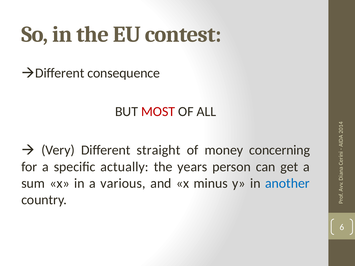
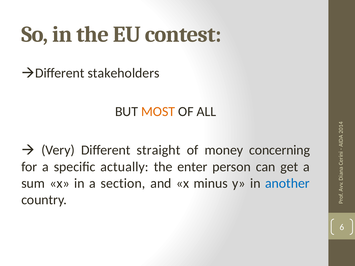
consequence: consequence -> stakeholders
MOST colour: red -> orange
years: years -> enter
various: various -> section
